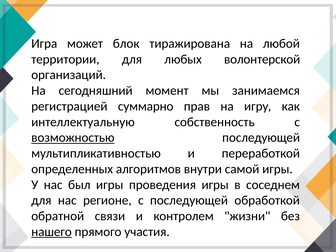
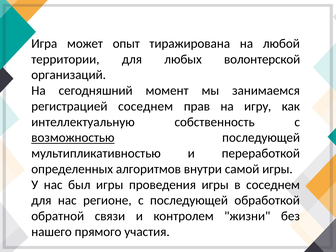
блок: блок -> опыт
регистрацией суммарно: суммарно -> соседнем
нашего underline: present -> none
